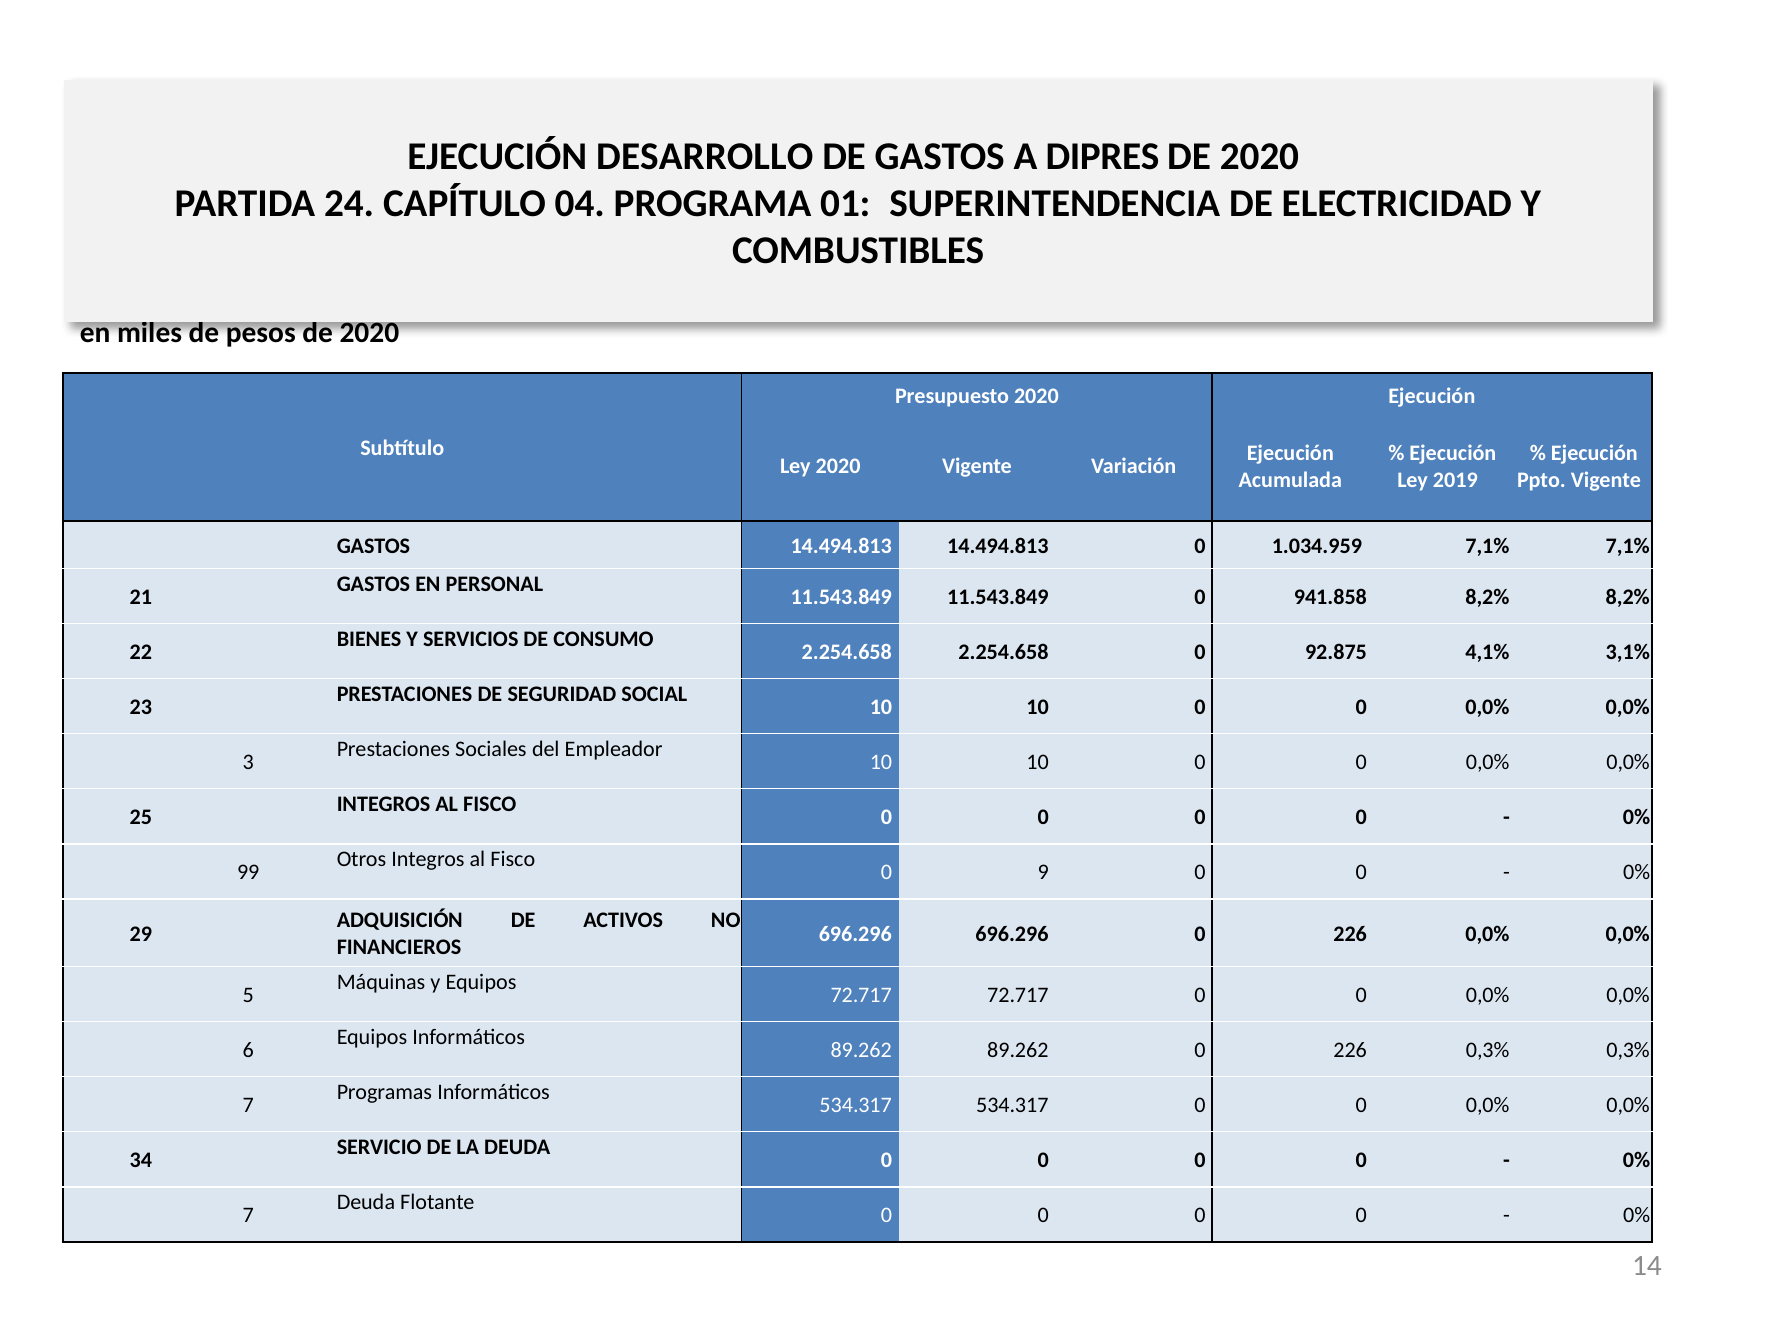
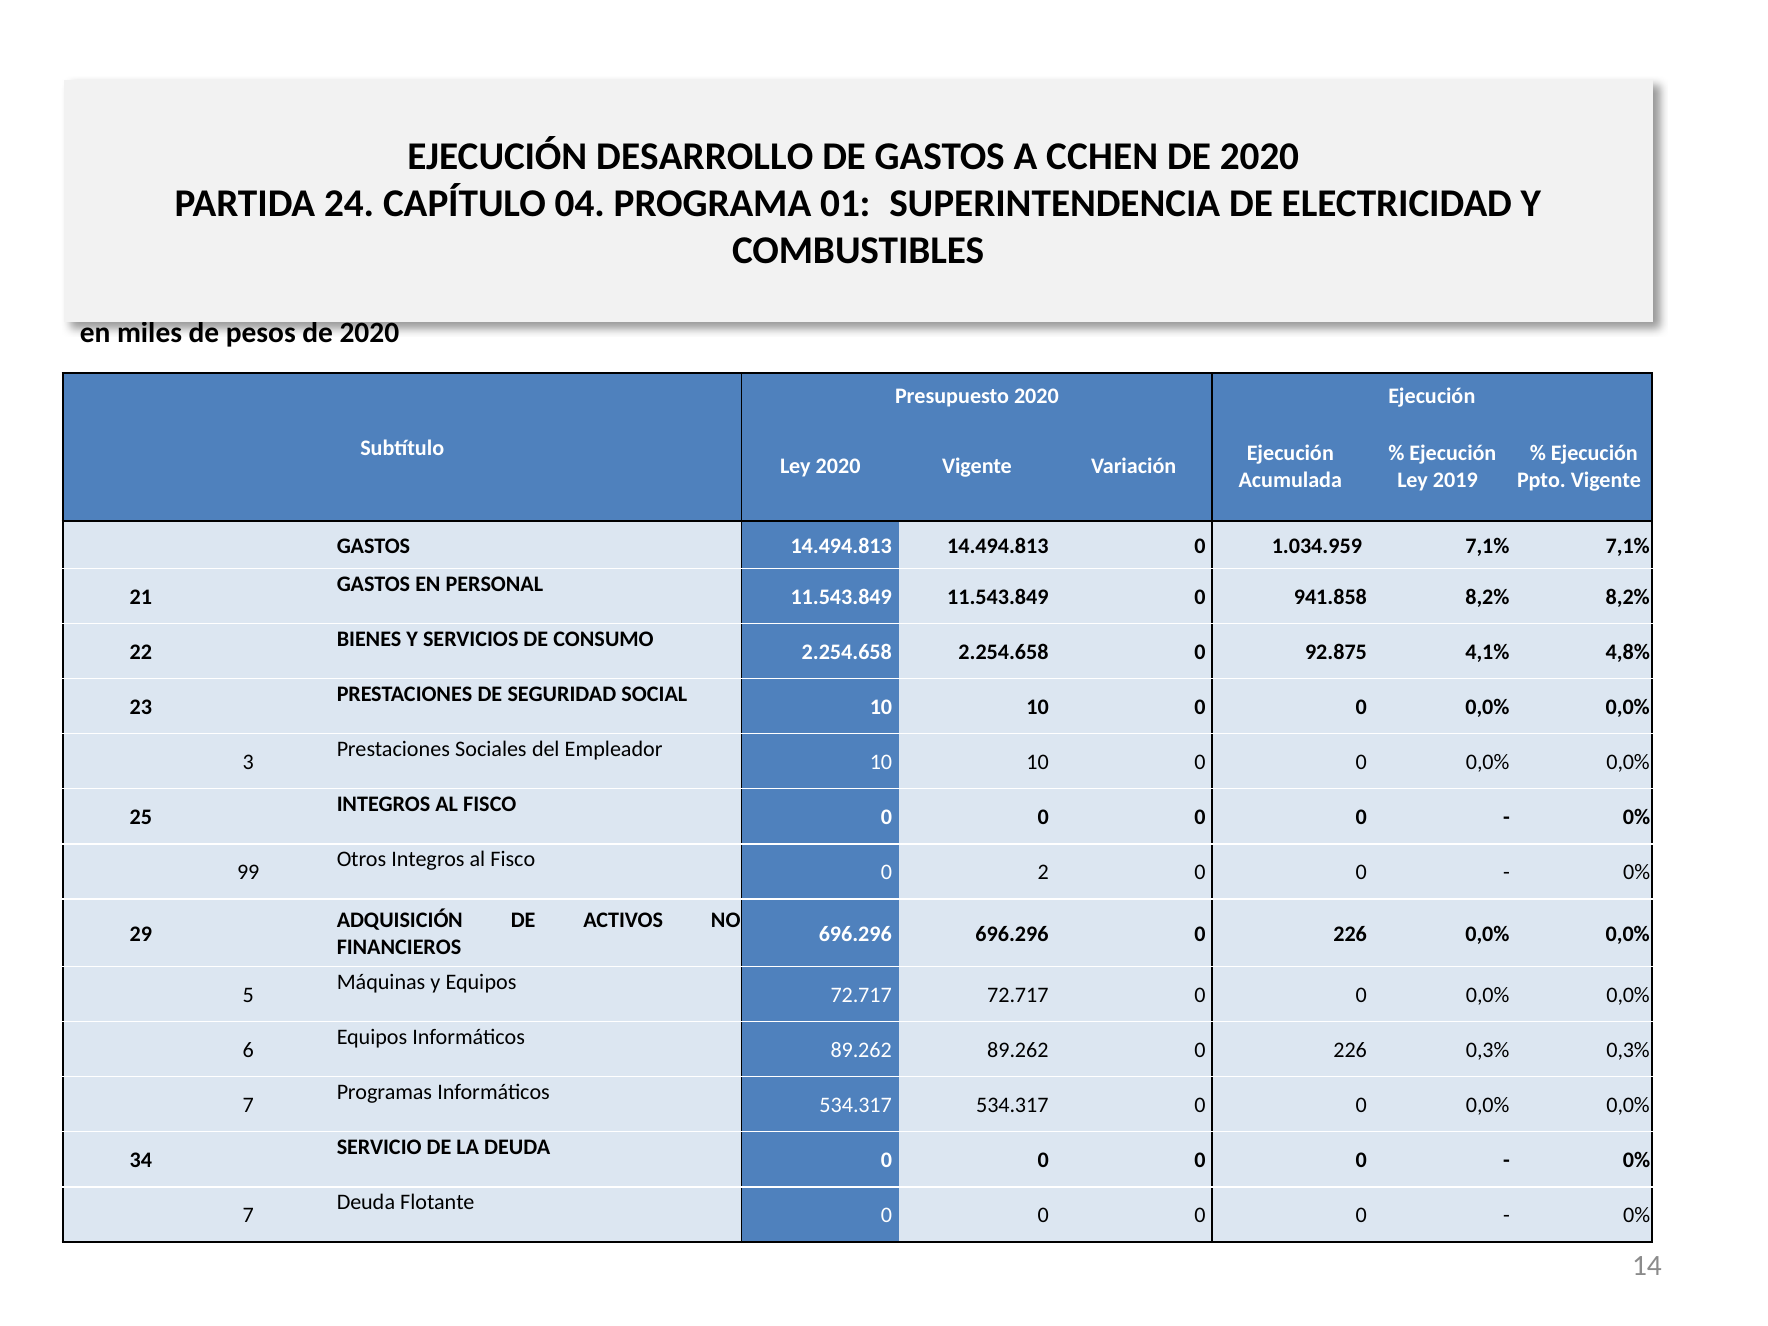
A DIPRES: DIPRES -> CCHEN
3,1%: 3,1% -> 4,8%
9: 9 -> 2
